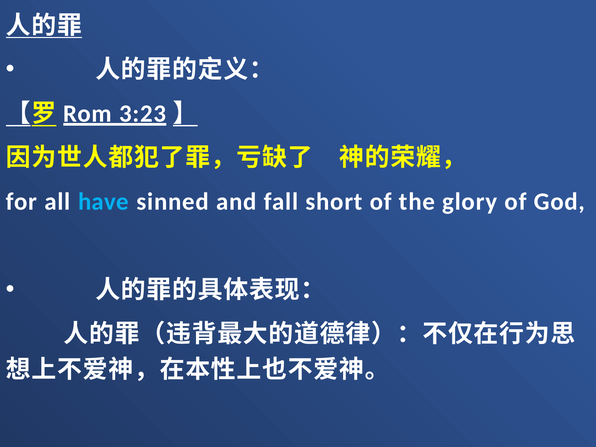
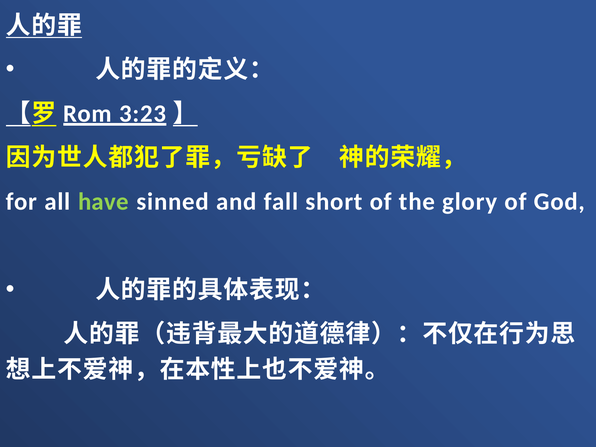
have colour: light blue -> light green
